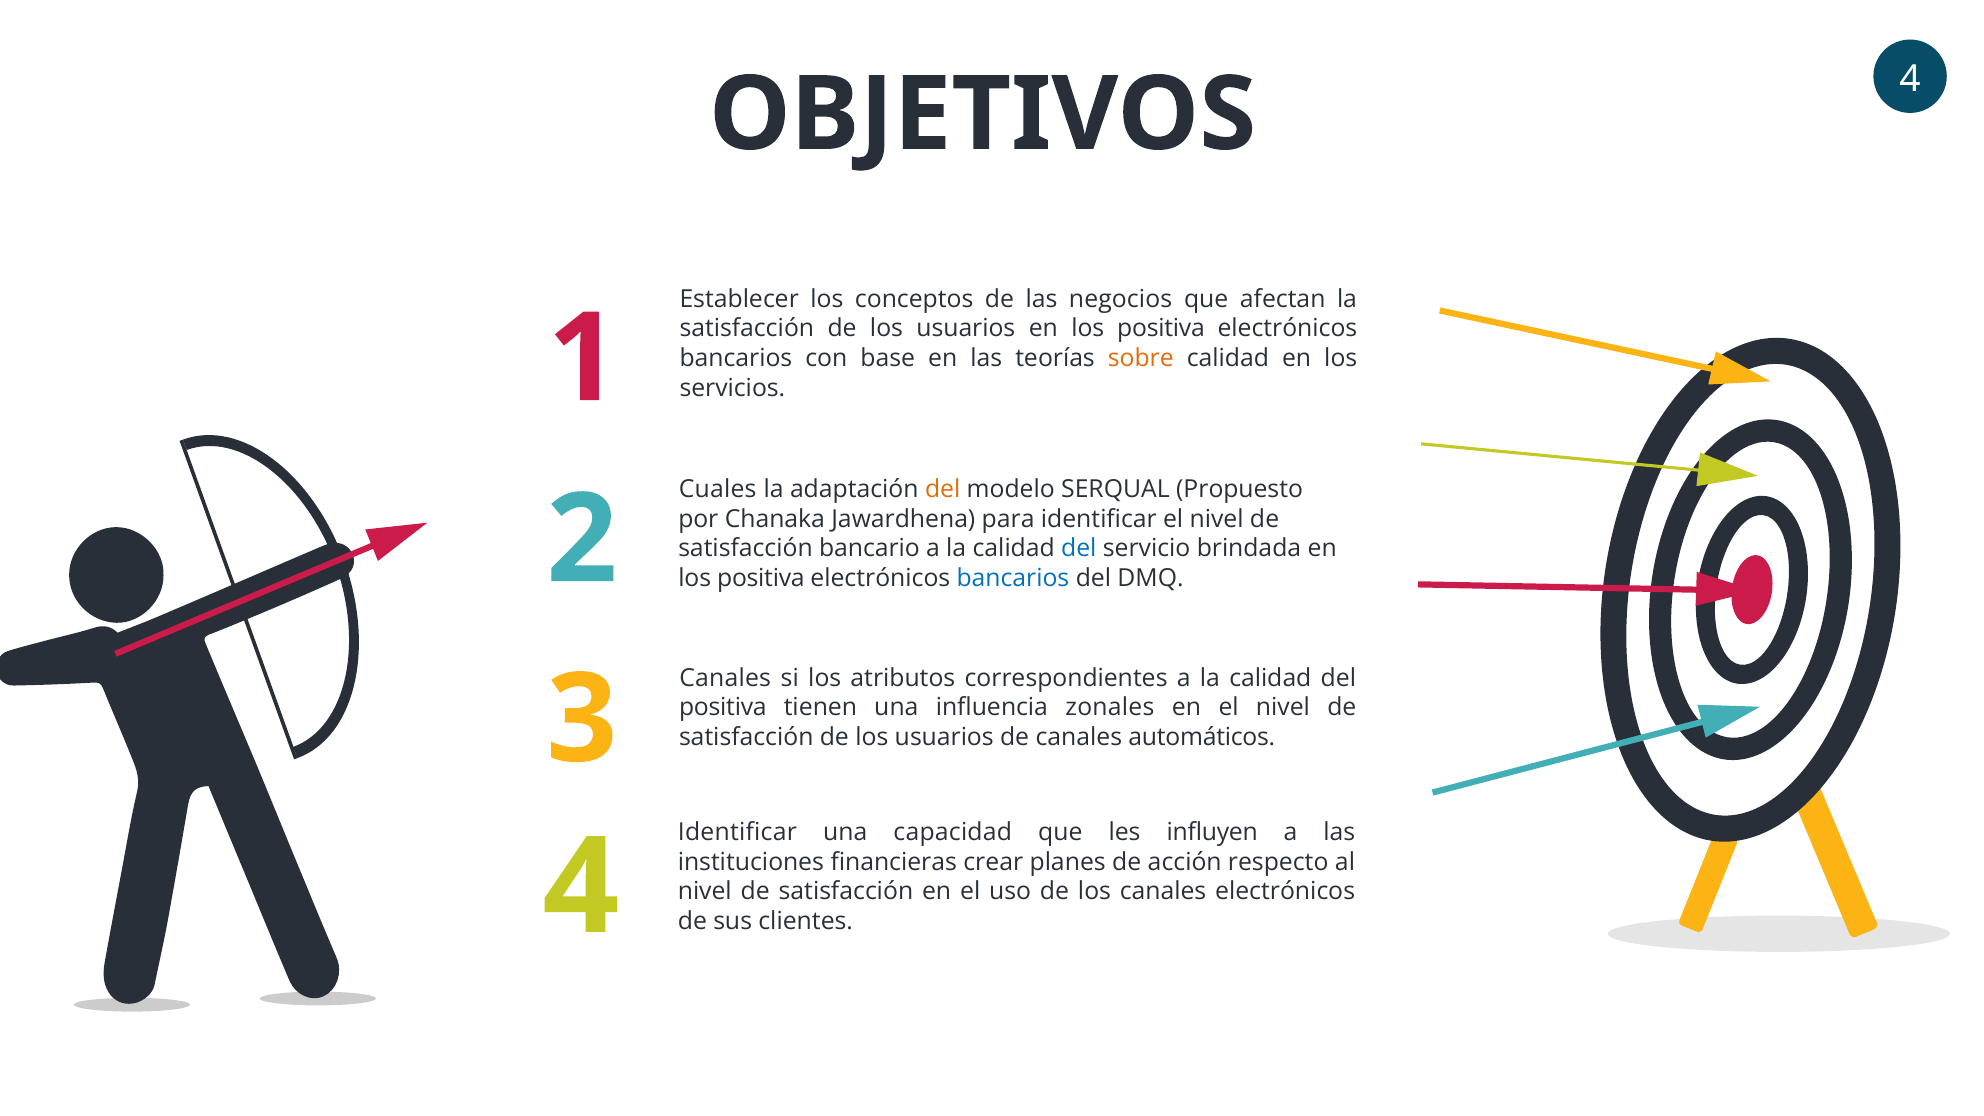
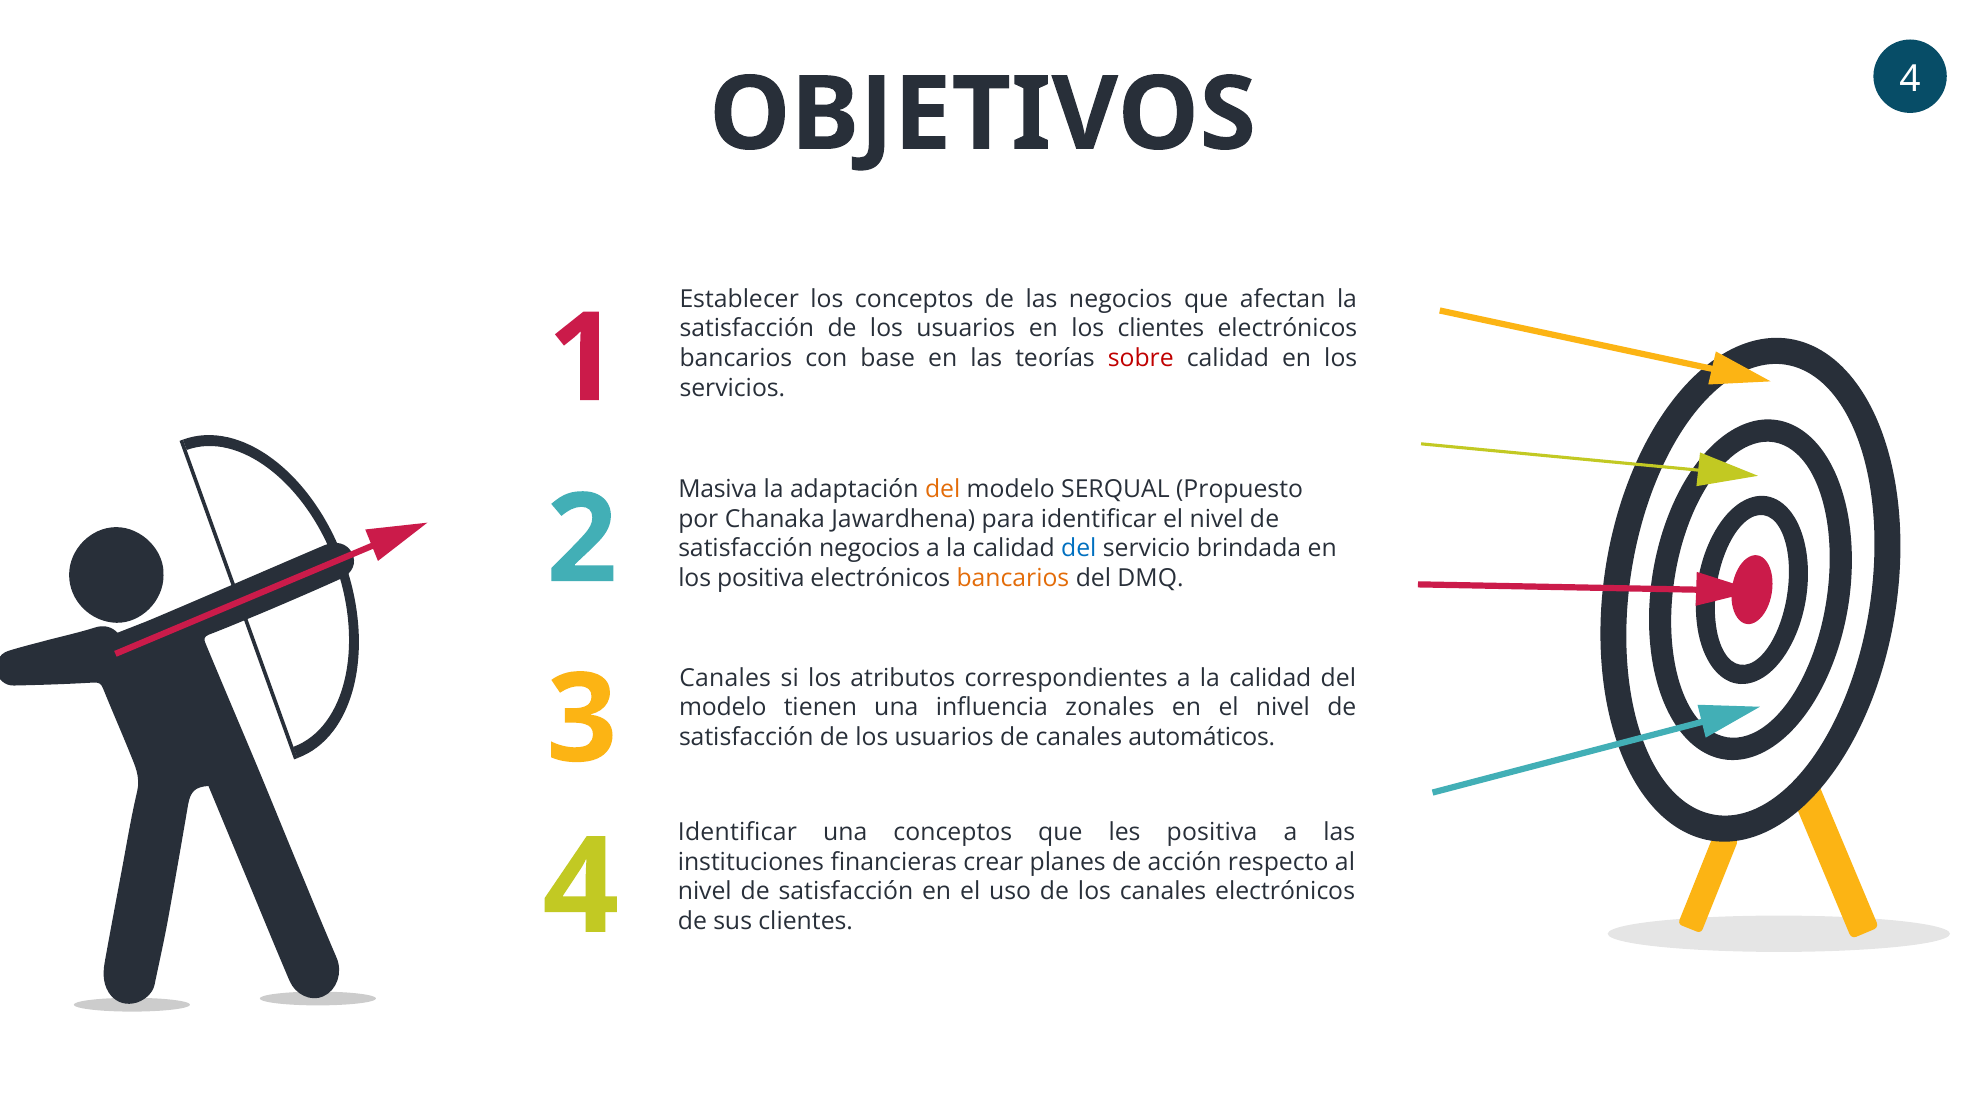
usuarios en los positiva: positiva -> clientes
sobre colour: orange -> red
Cuales: Cuales -> Masiva
satisfacción bancario: bancario -> negocios
bancarios at (1013, 579) colour: blue -> orange
positiva at (723, 708): positiva -> modelo
una capacidad: capacidad -> conceptos
les influyen: influyen -> positiva
